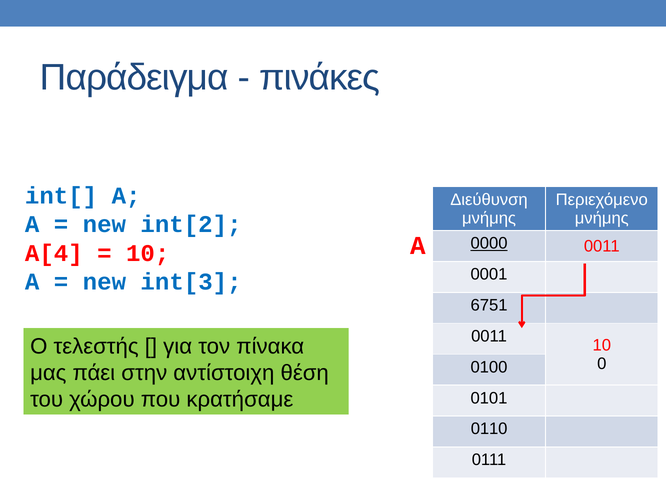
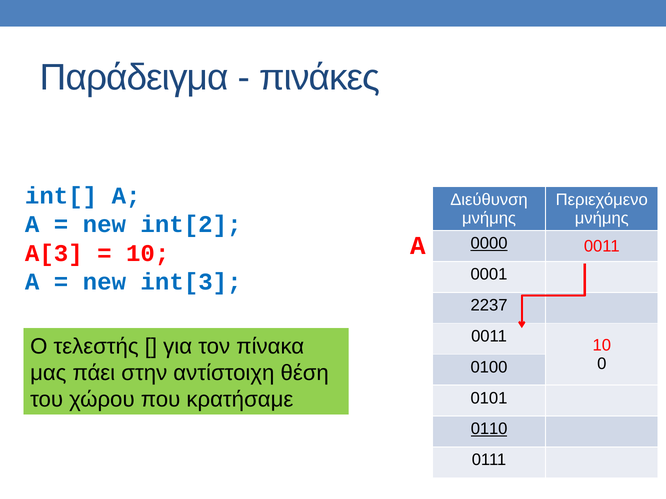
A[4: A[4 -> A[3
6751: 6751 -> 2237
0110 underline: none -> present
